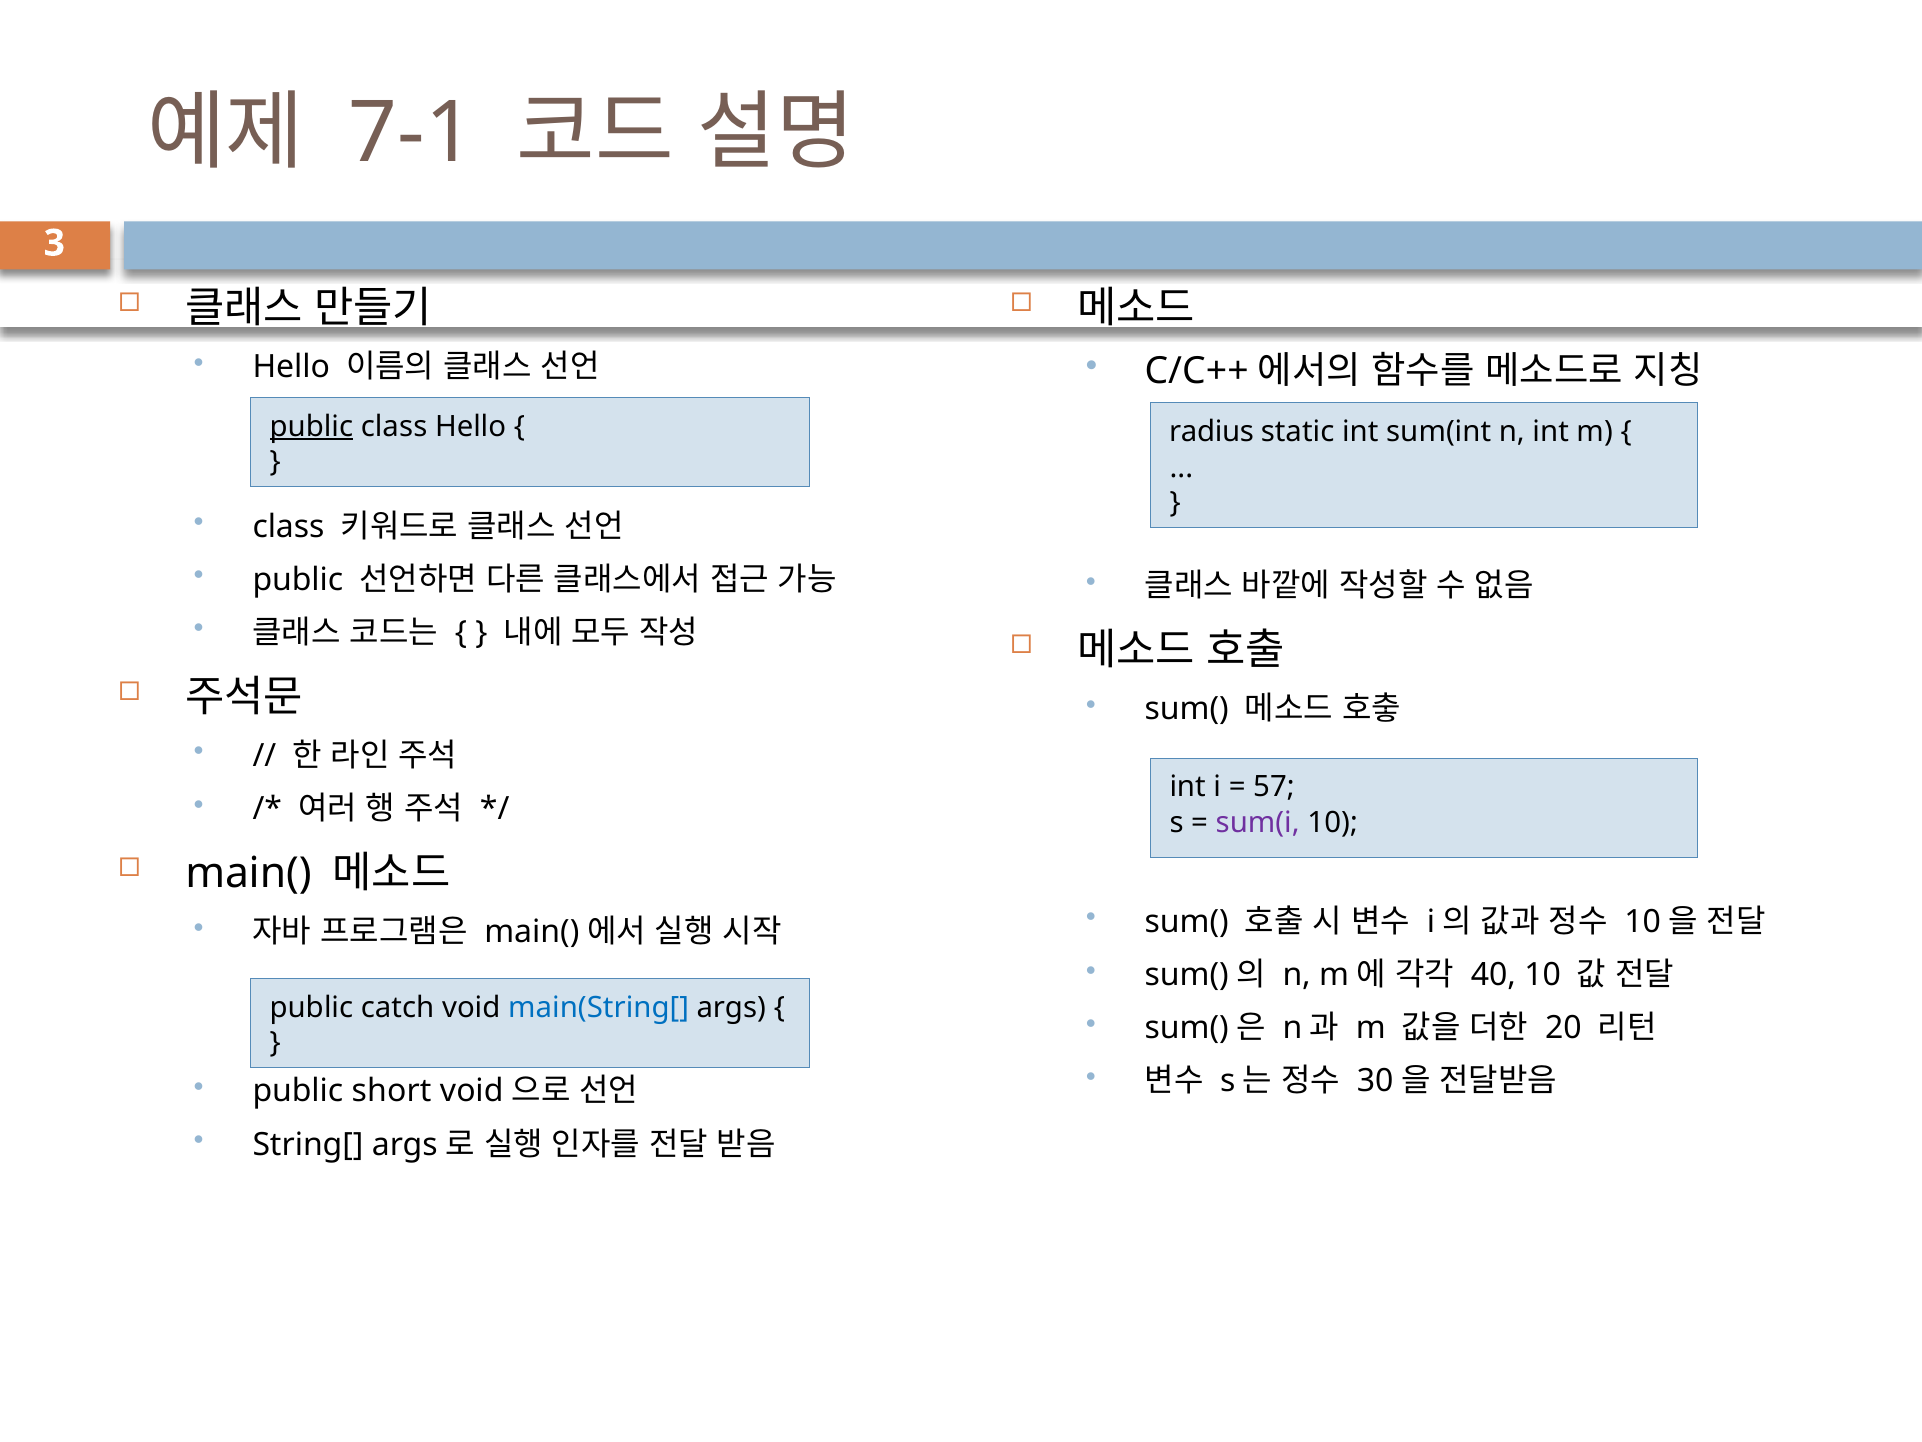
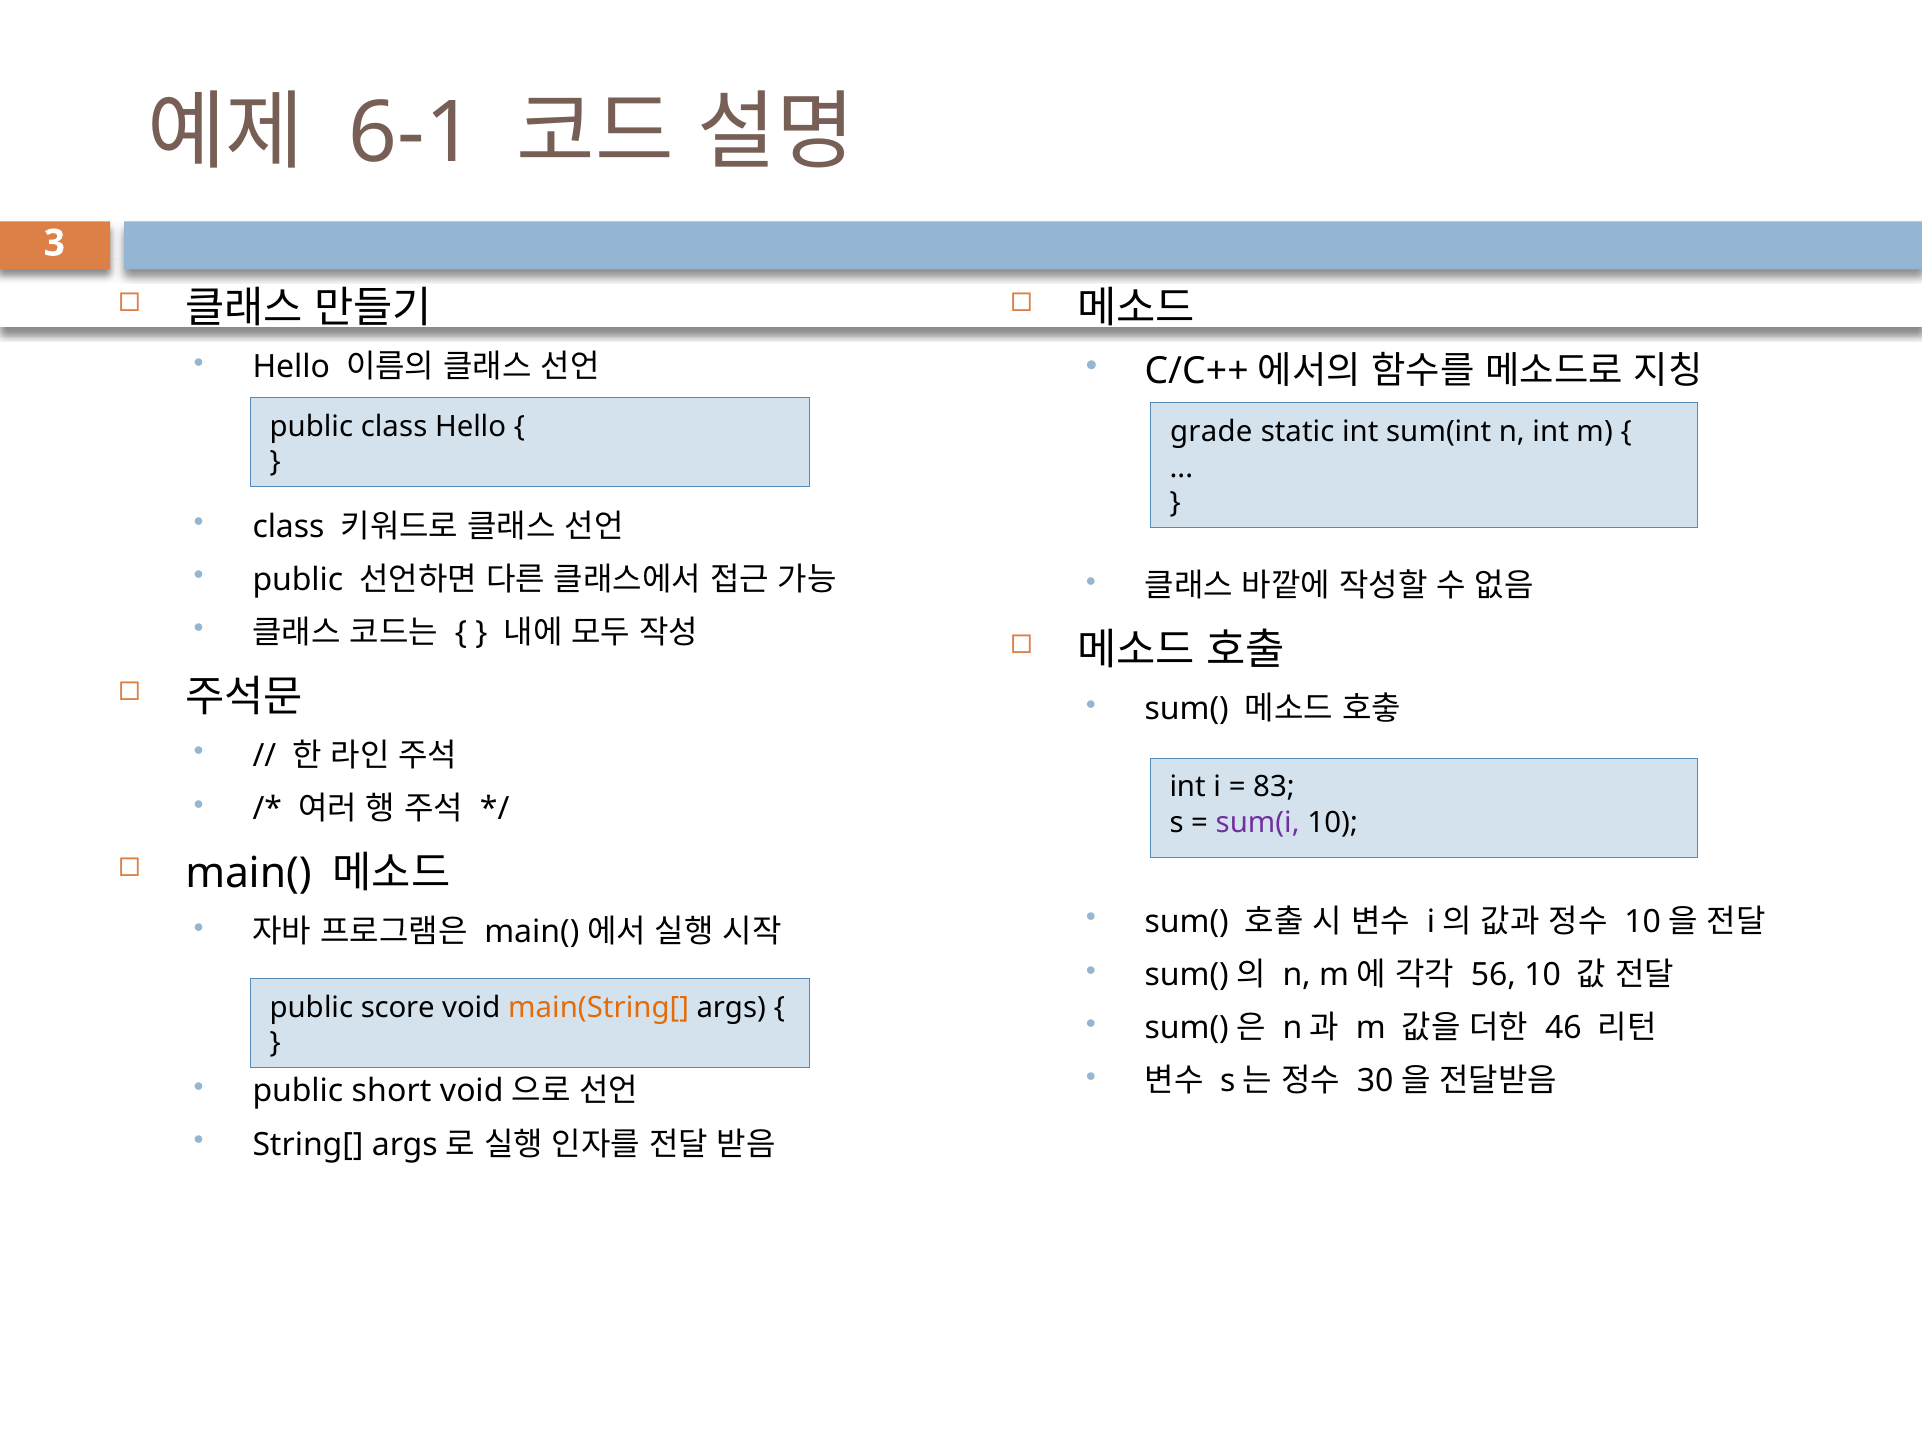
7-1: 7-1 -> 6-1
public at (311, 426) underline: present -> none
radius: radius -> grade
57: 57 -> 83
40: 40 -> 56
catch: catch -> score
main(String[ colour: blue -> orange
20: 20 -> 46
